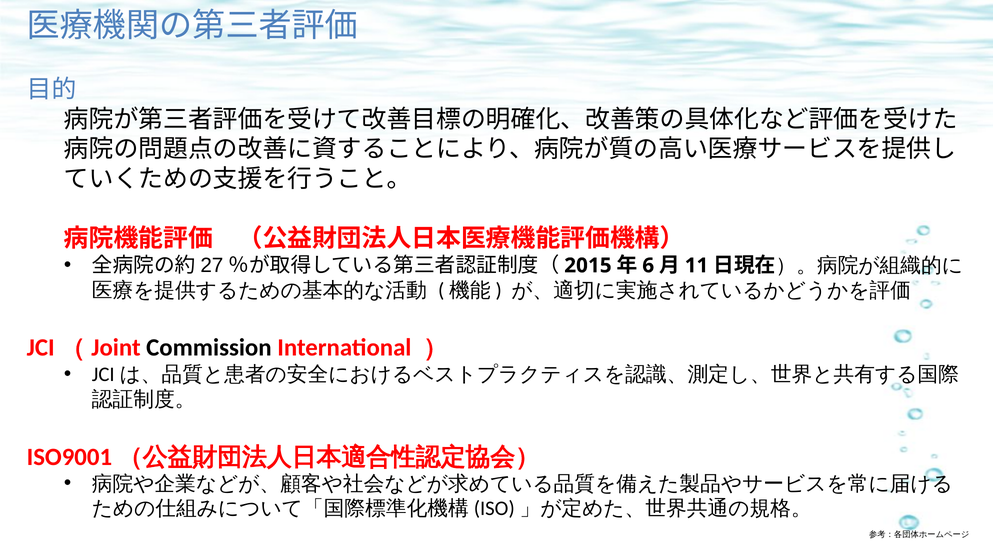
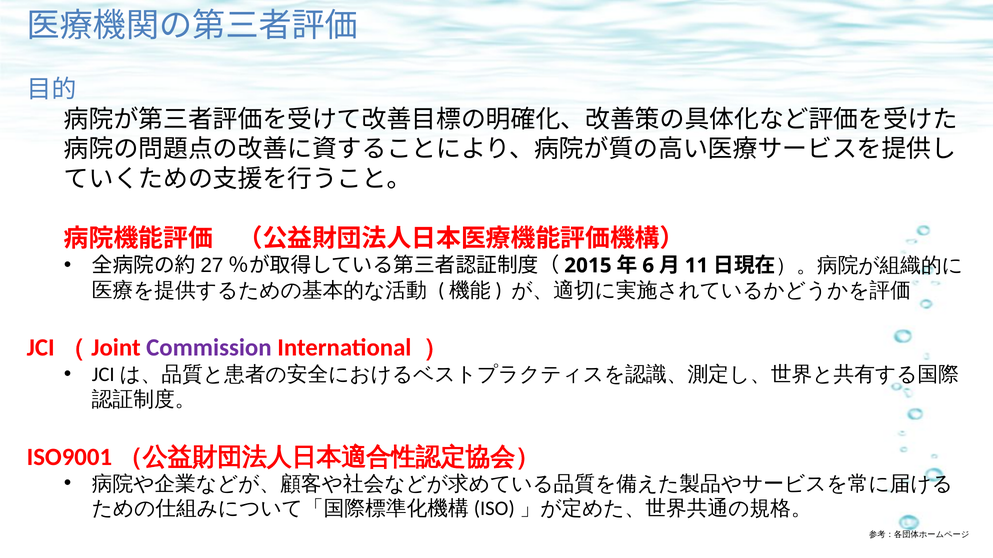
Commission colour: black -> purple
